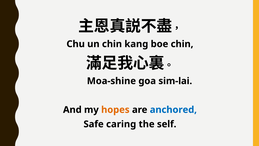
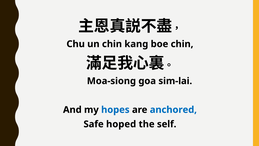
Moa-shine: Moa-shine -> Moa-siong
hopes colour: orange -> blue
caring: caring -> hoped
